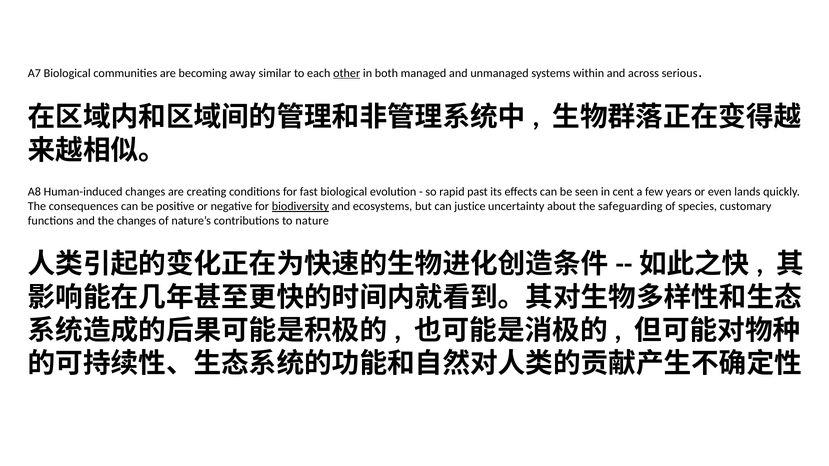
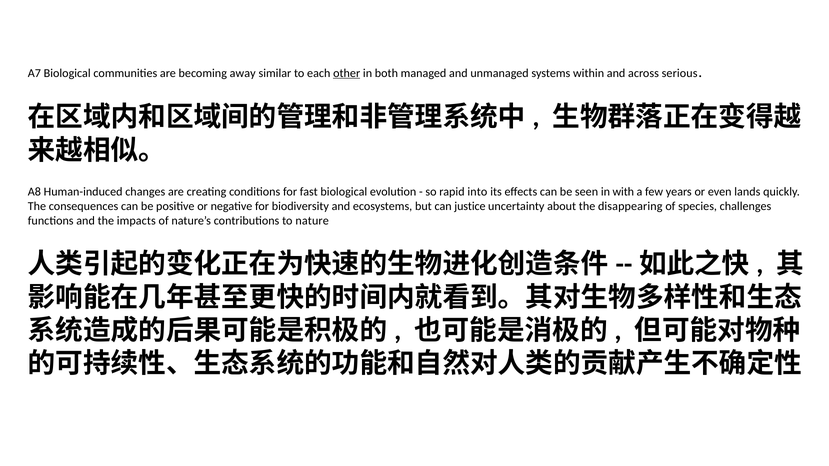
past: past -> into
cent: cent -> with
biodiversity underline: present -> none
safeguarding: safeguarding -> disappearing
customary: customary -> challenges
the changes: changes -> impacts
